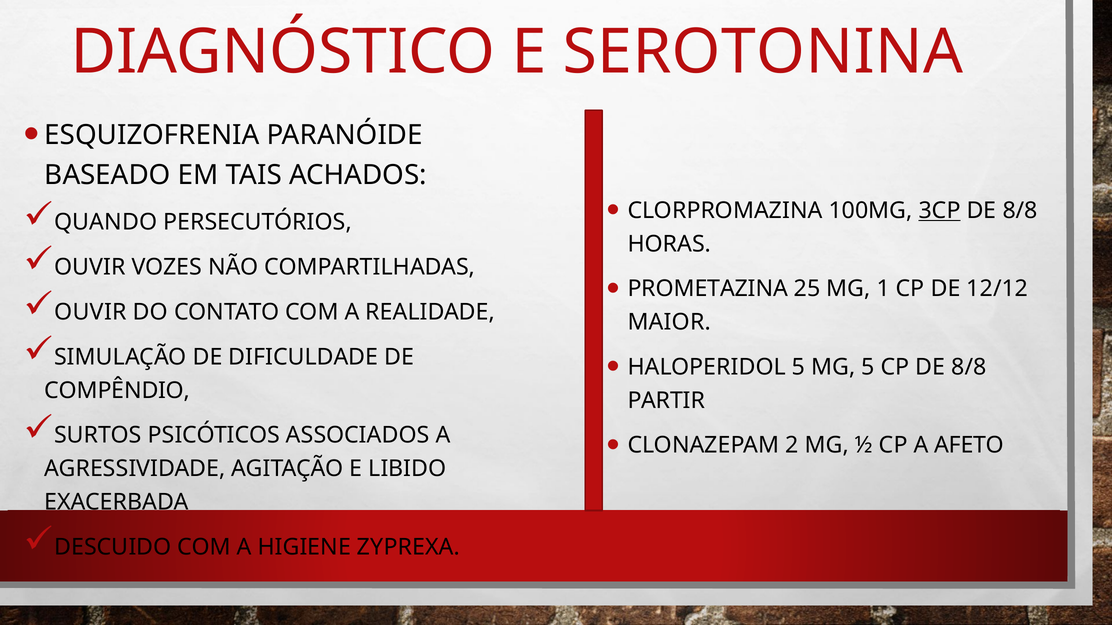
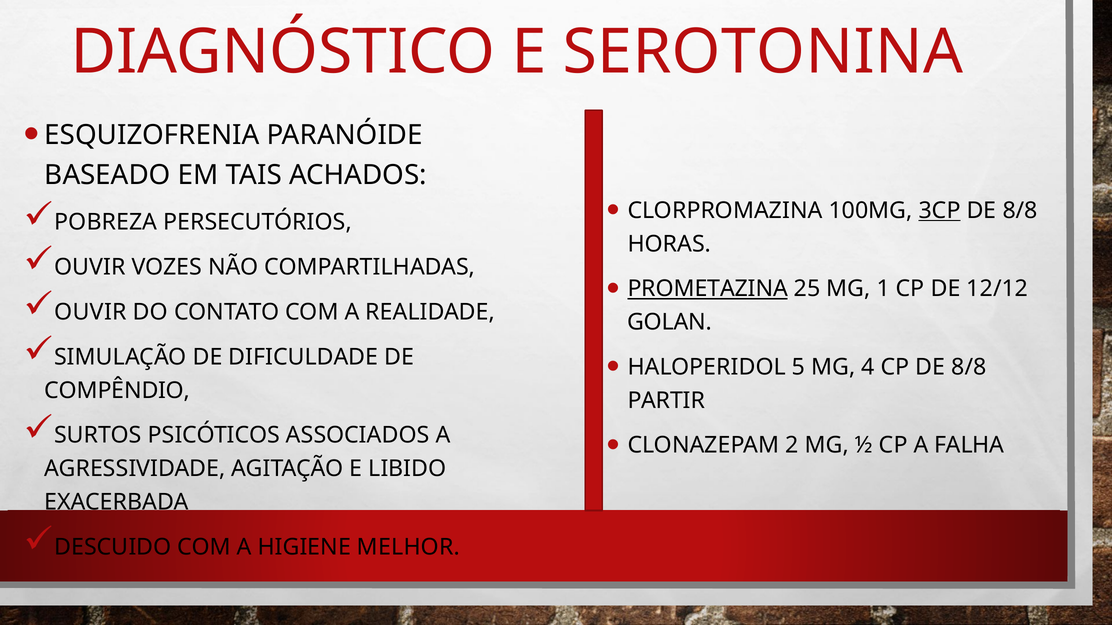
QUANDO: QUANDO -> POBREZA
PROMETAZINA underline: none -> present
MAIOR: MAIOR -> GOLAN
MG 5: 5 -> 4
AFETO: AFETO -> FALHA
ZYPREXA: ZYPREXA -> MELHOR
